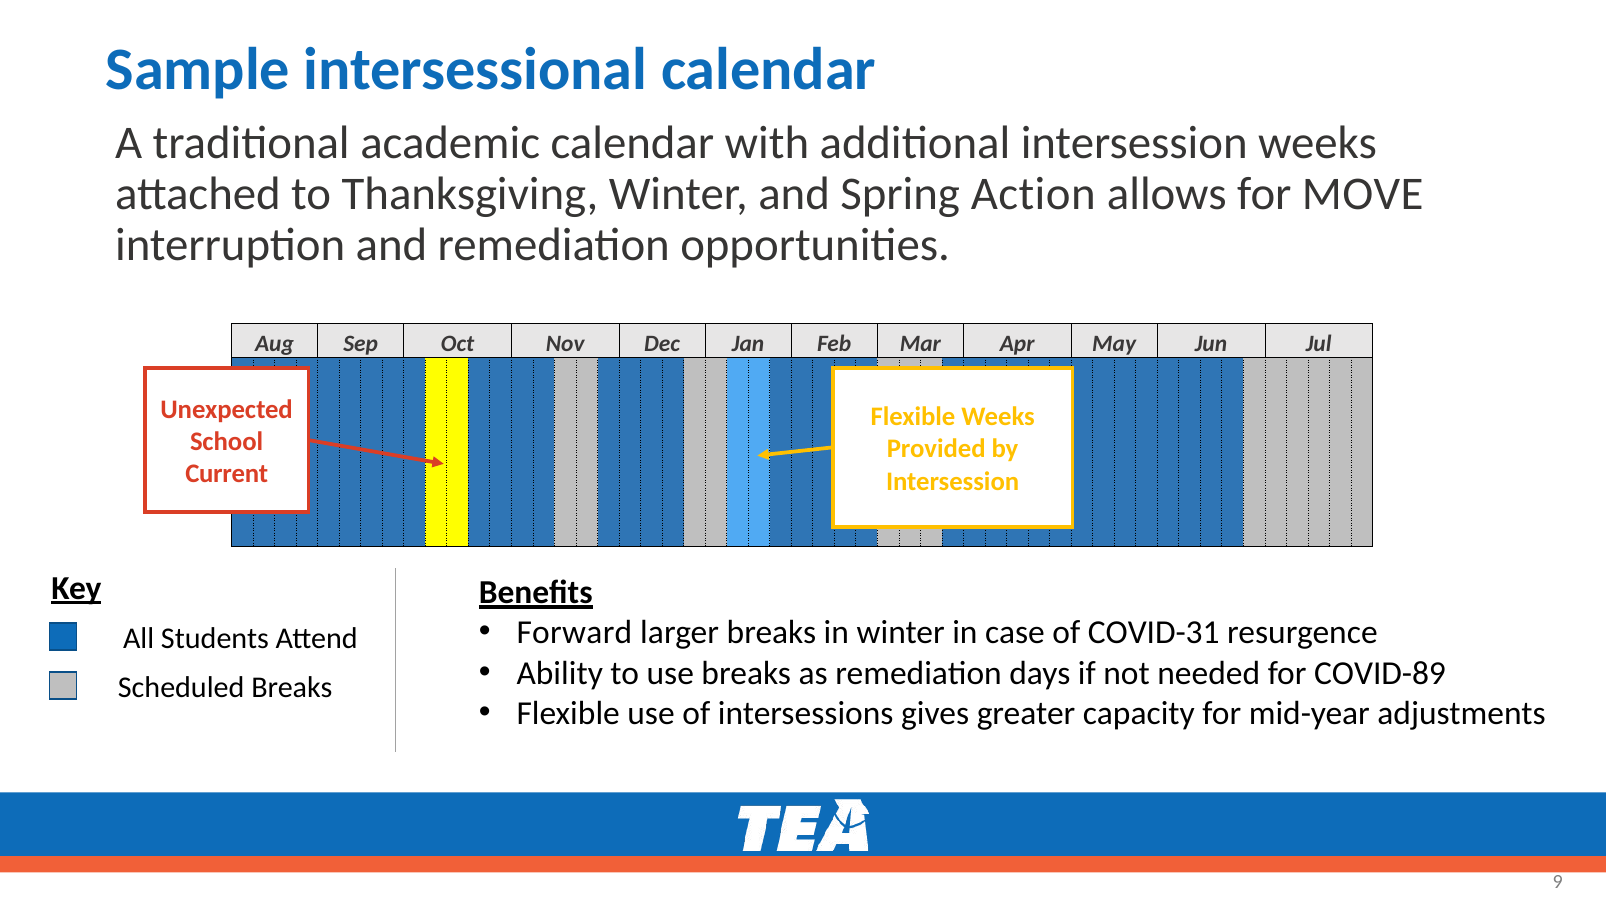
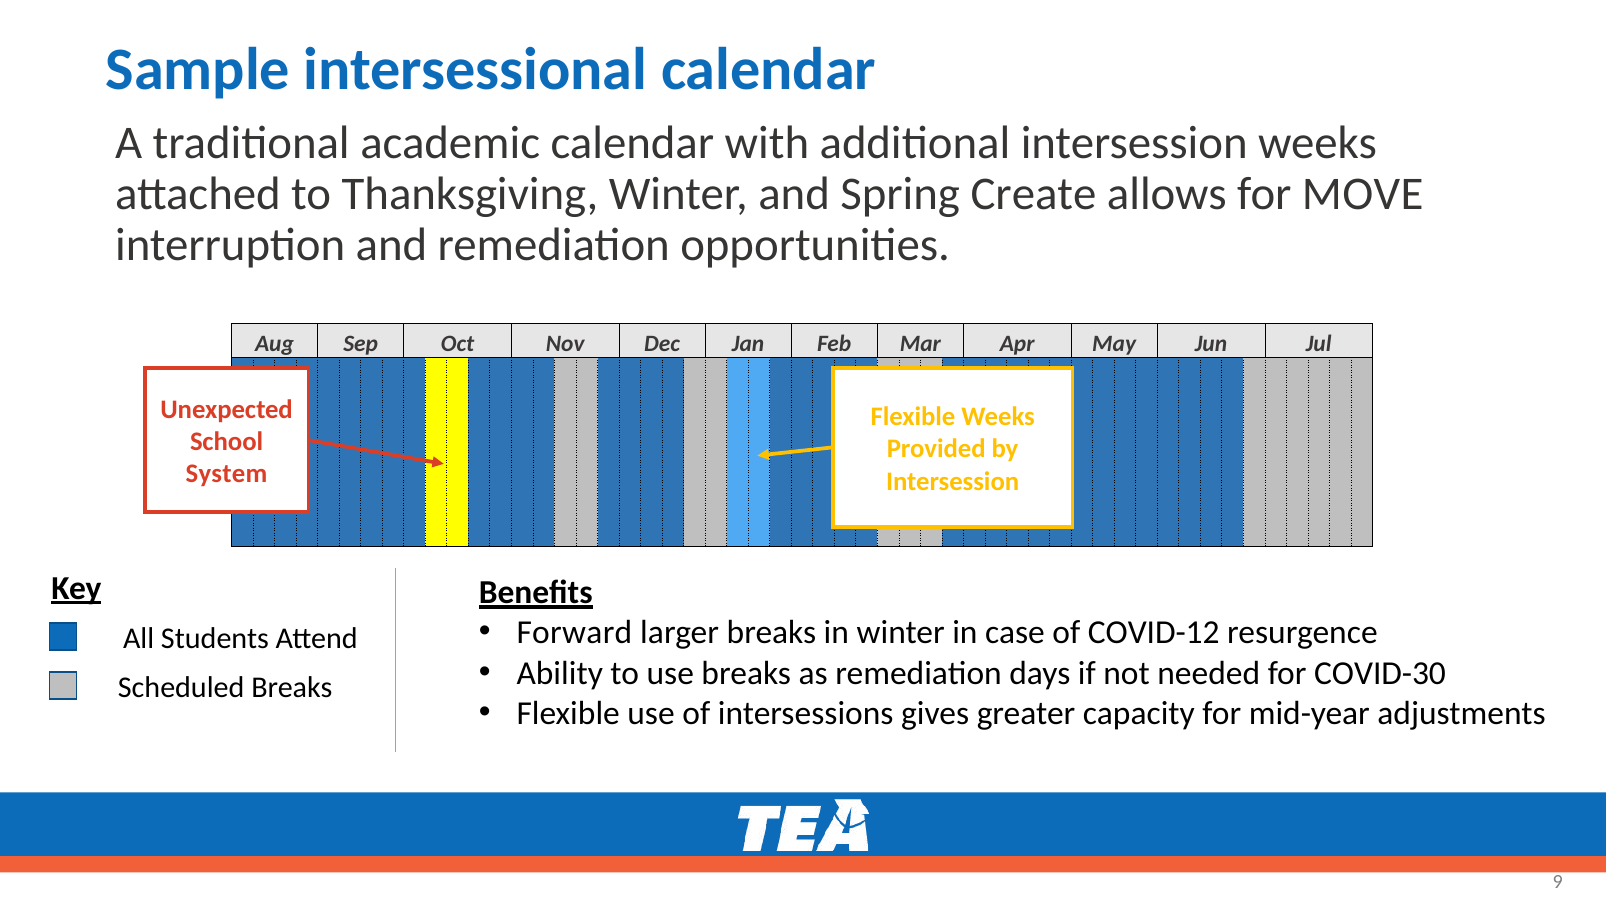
Action: Action -> Create
Current: Current -> System
COVID-31: COVID-31 -> COVID-12
COVID-89: COVID-89 -> COVID-30
